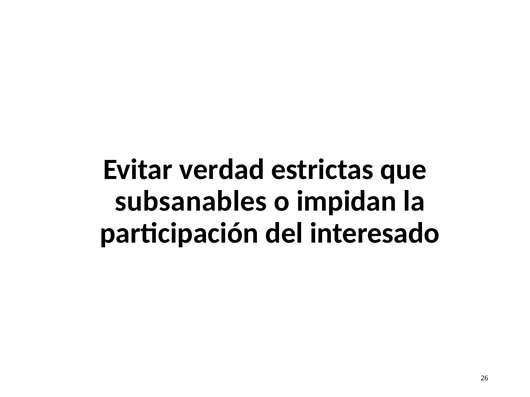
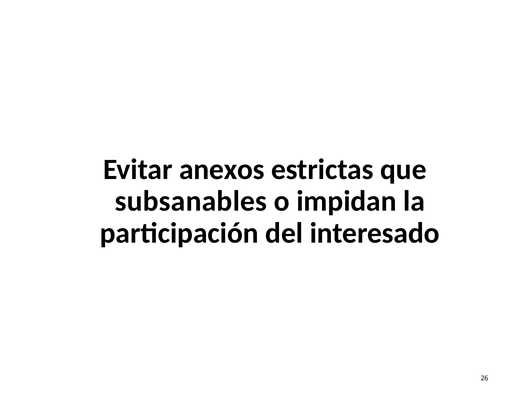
verdad: verdad -> anexos
